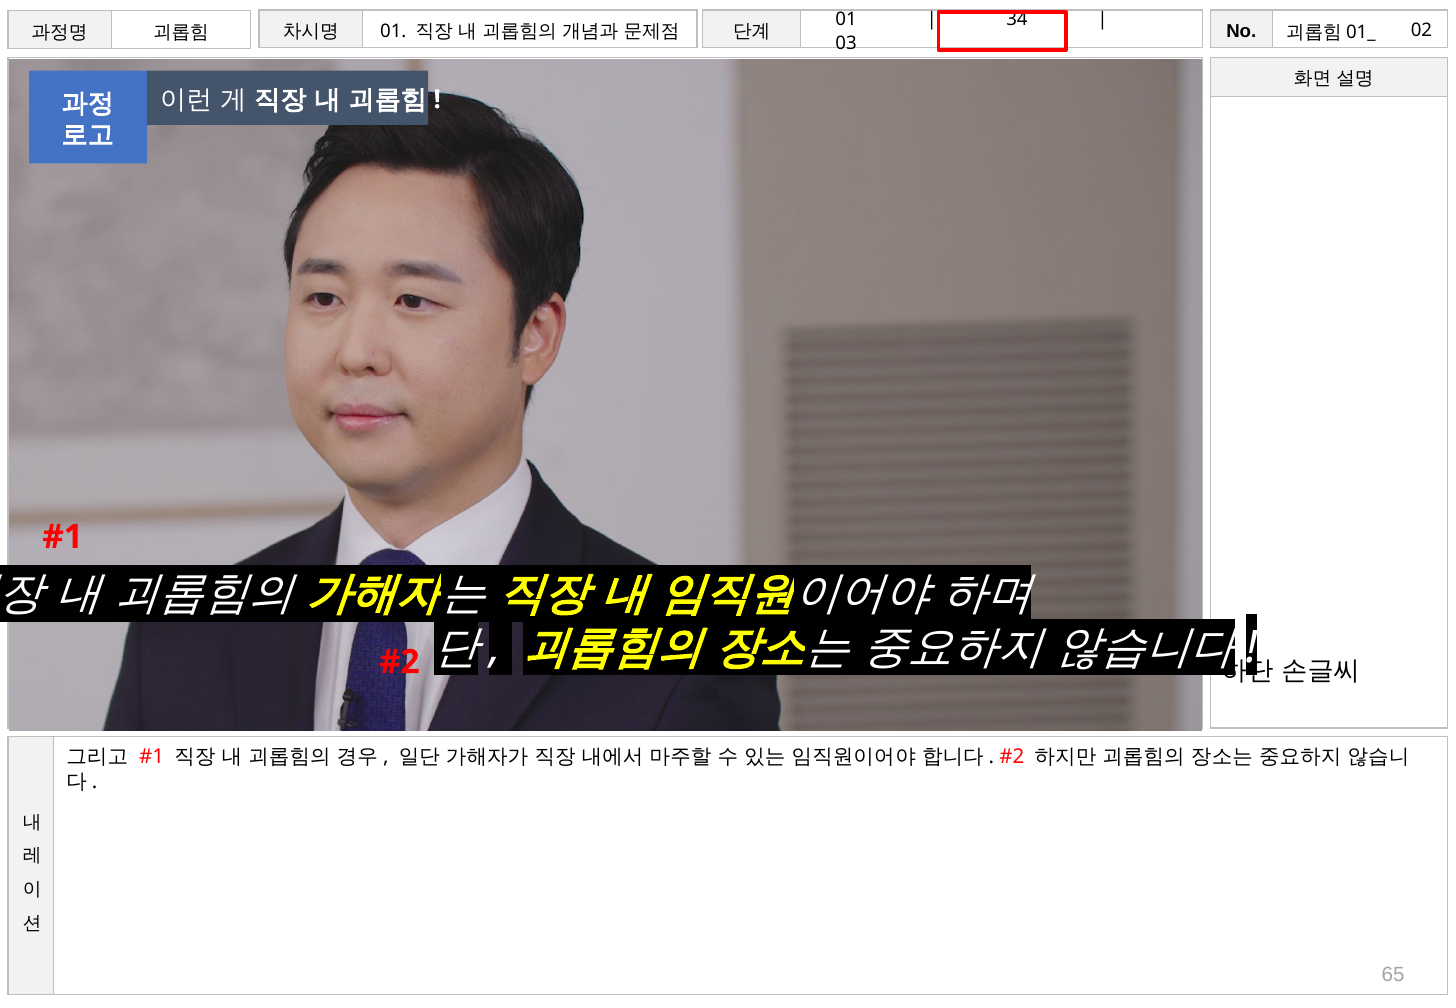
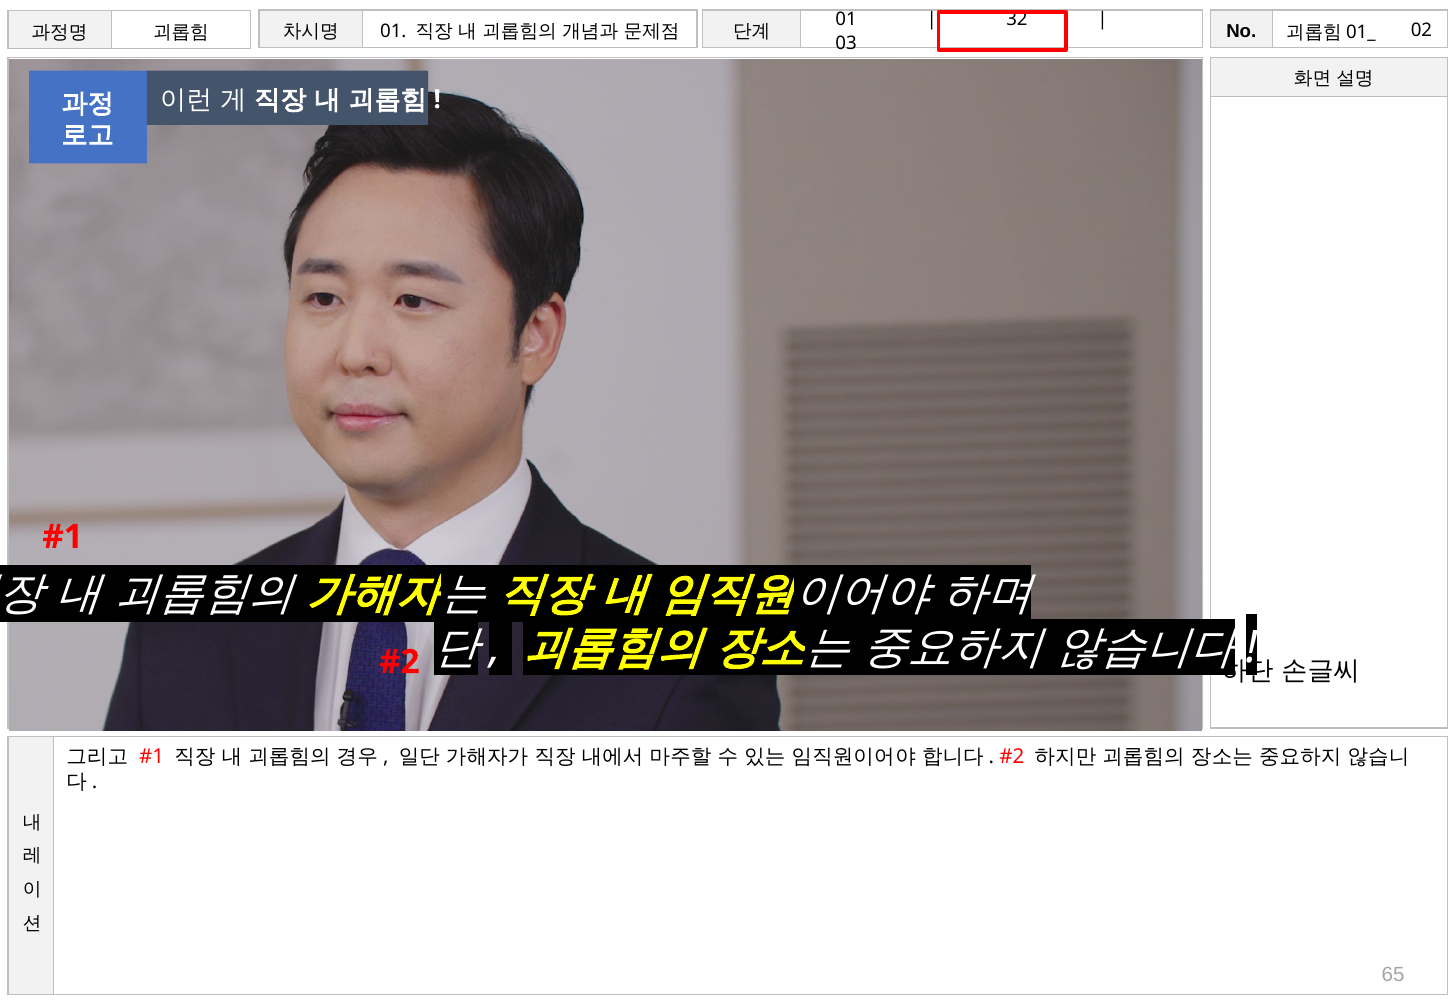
34: 34 -> 32
